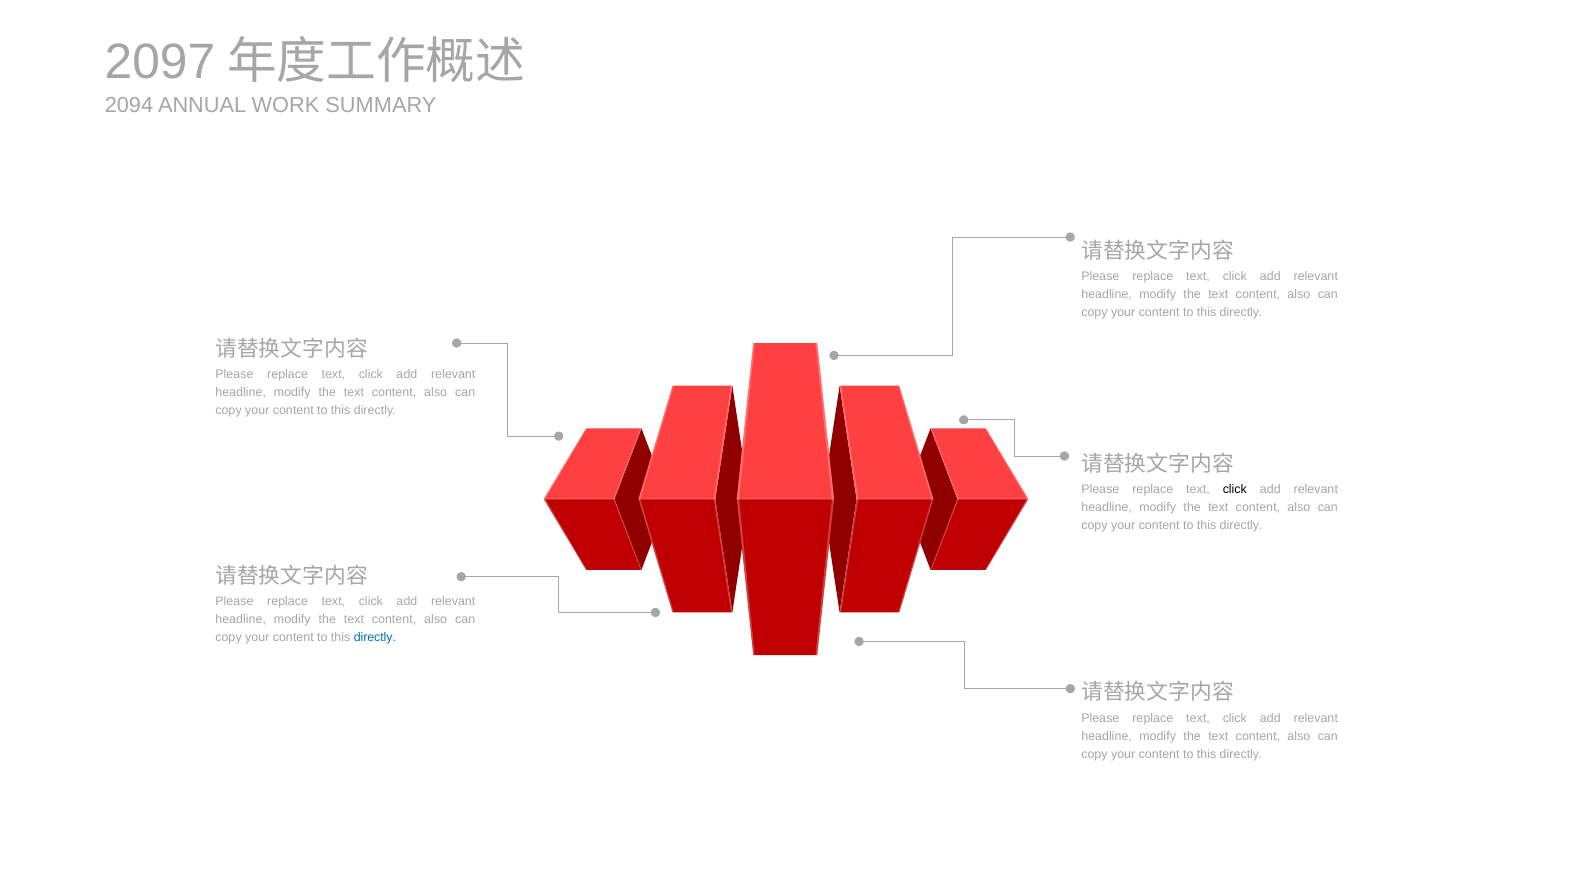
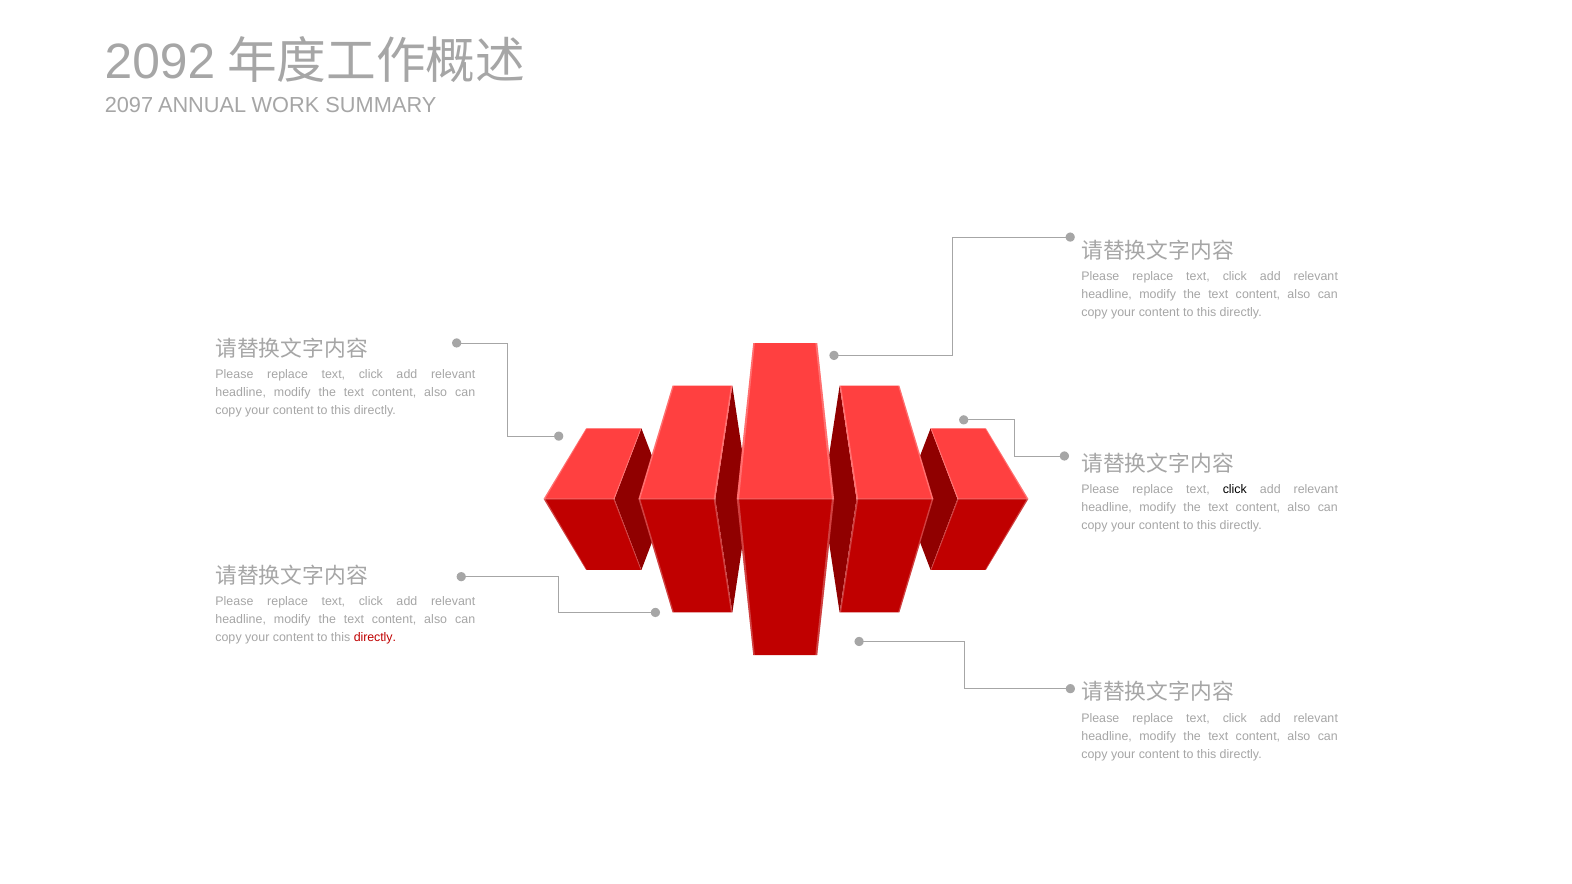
2097: 2097 -> 2092
2094: 2094 -> 2097
directly at (375, 637) colour: blue -> red
